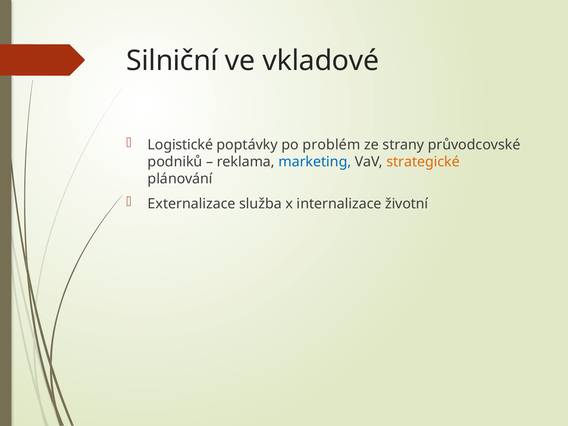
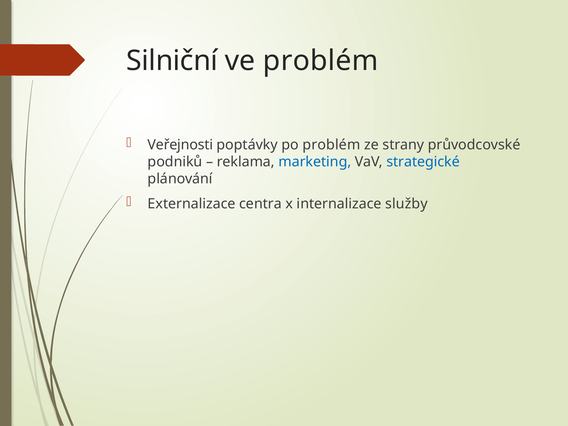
ve vkladové: vkladové -> problém
Logistické: Logistické -> Veřejnosti
strategické colour: orange -> blue
služba: služba -> centra
životní: životní -> služby
